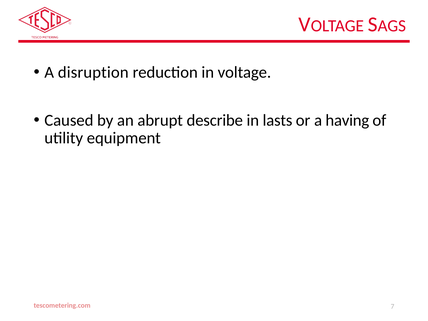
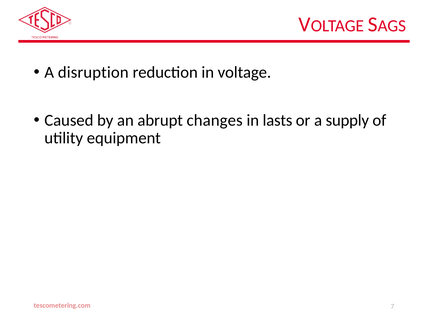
describe: describe -> changes
having: having -> supply
